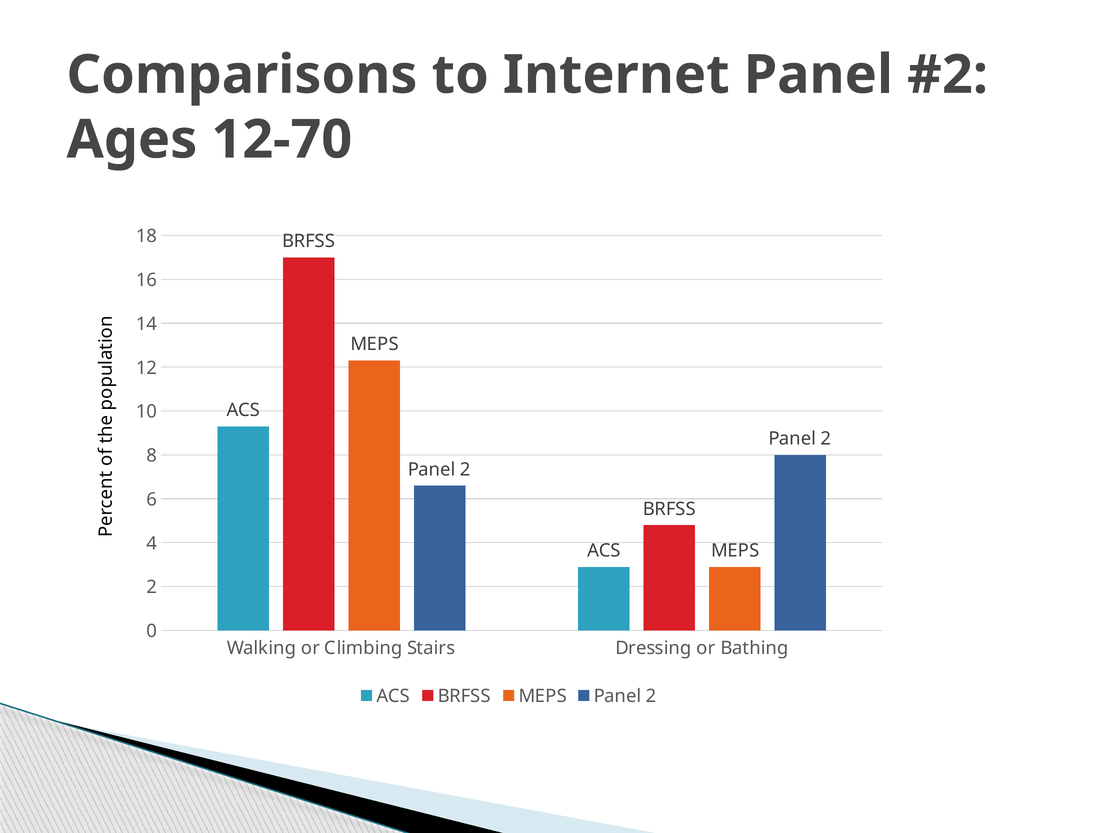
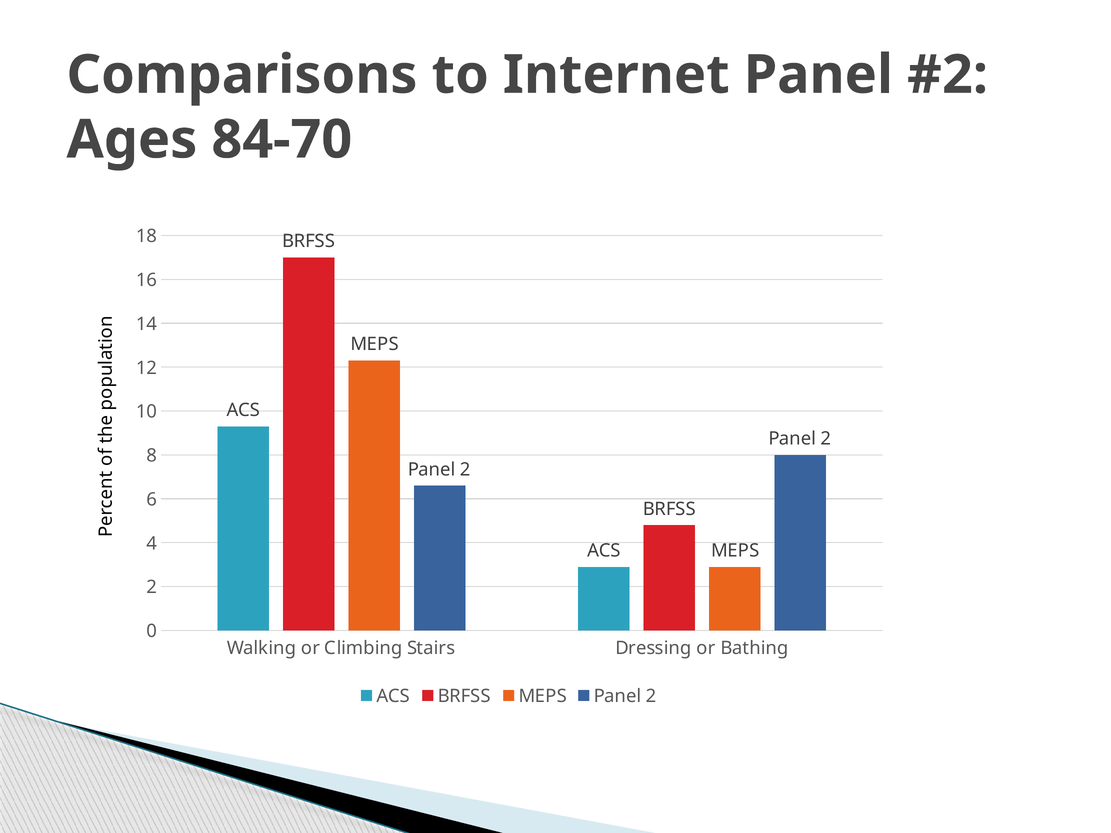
12-70: 12-70 -> 84-70
